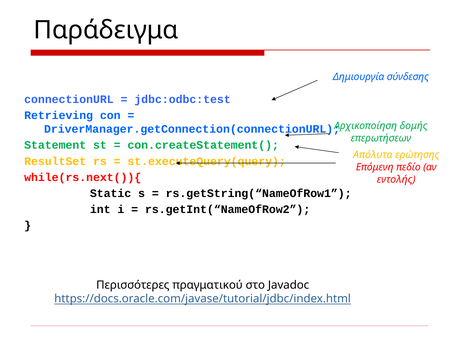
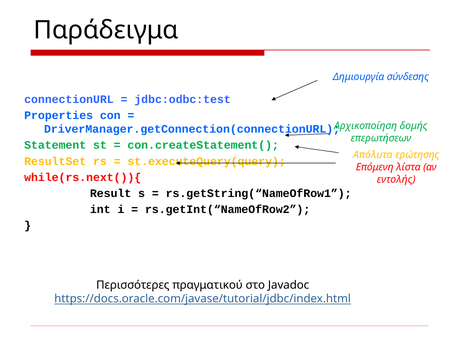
Retrieving: Retrieving -> Properties
πεδίο: πεδίο -> λίστα
Static: Static -> Result
